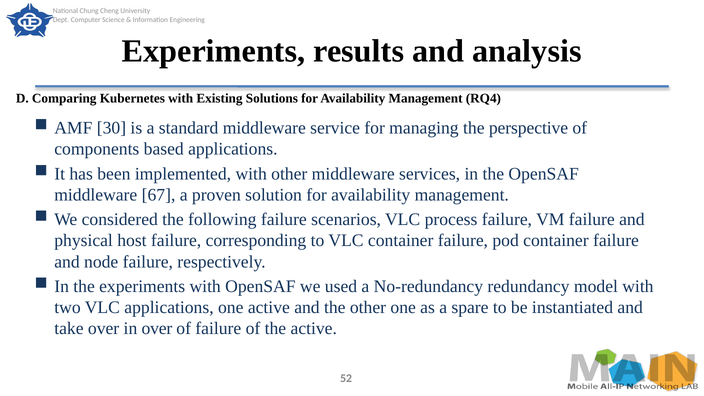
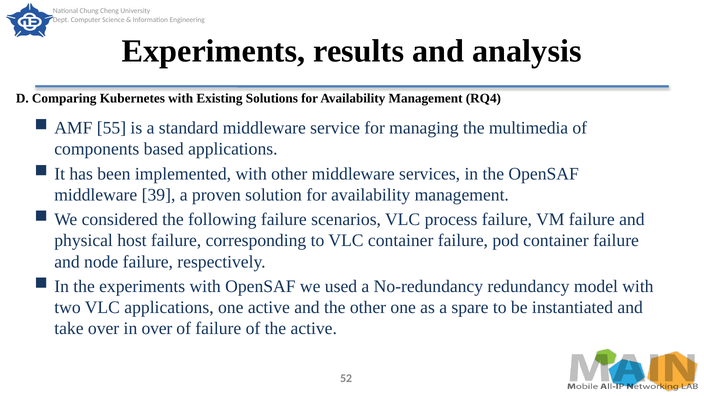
30: 30 -> 55
perspective: perspective -> multimedia
67: 67 -> 39
